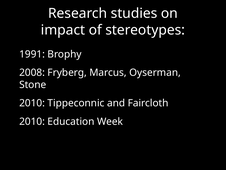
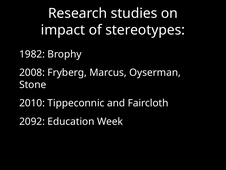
1991: 1991 -> 1982
2010 at (32, 121): 2010 -> 2092
